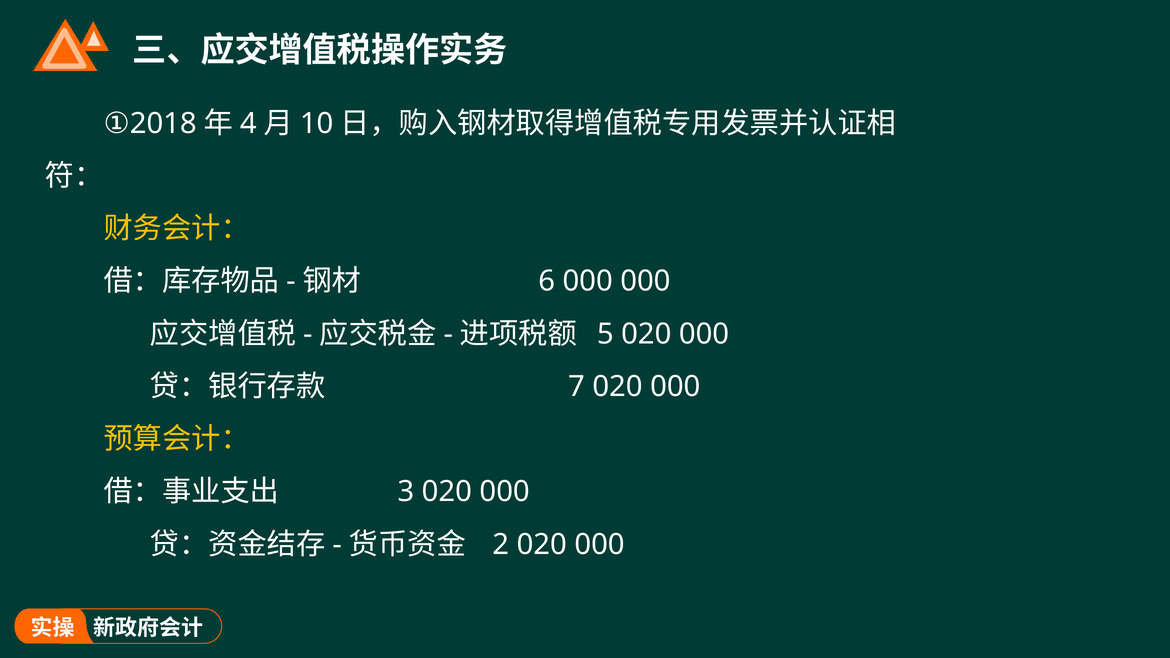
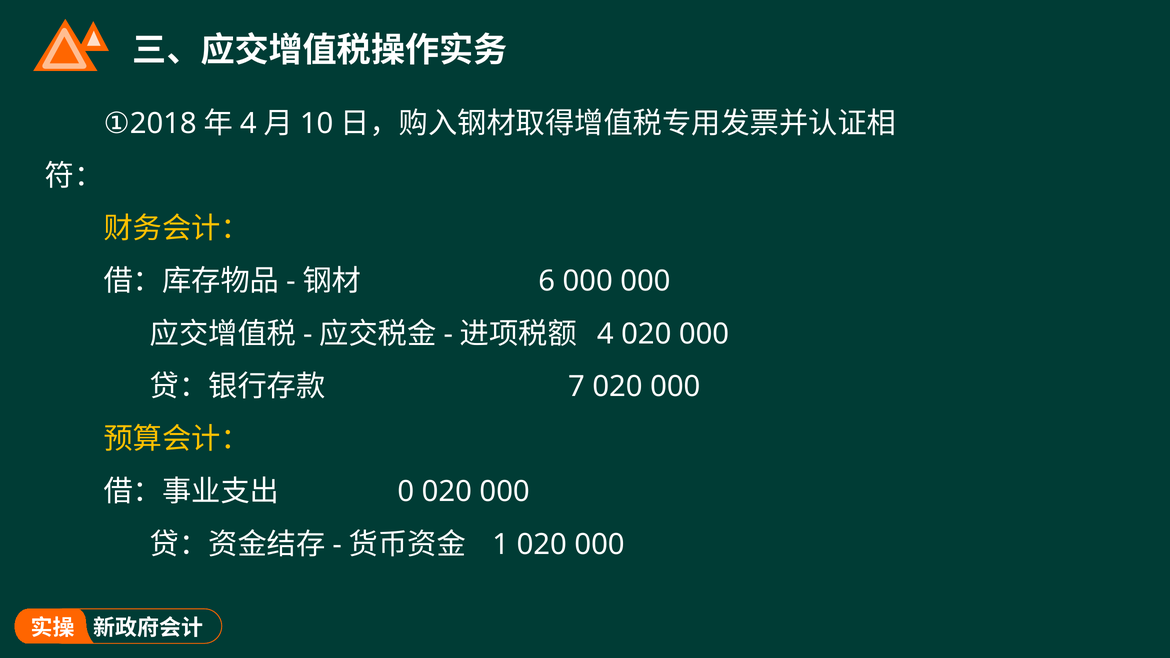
5 at (605, 334): 5 -> 4
3: 3 -> 0
2: 2 -> 1
